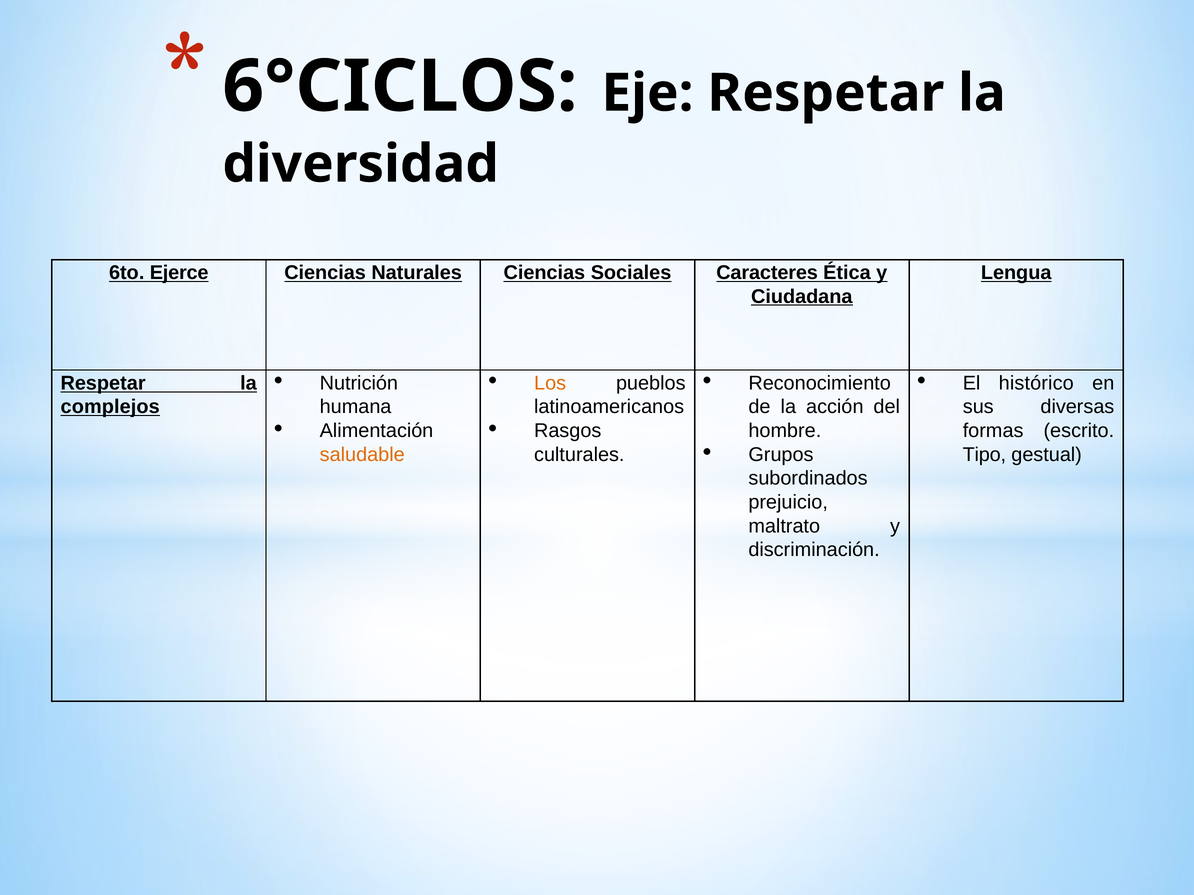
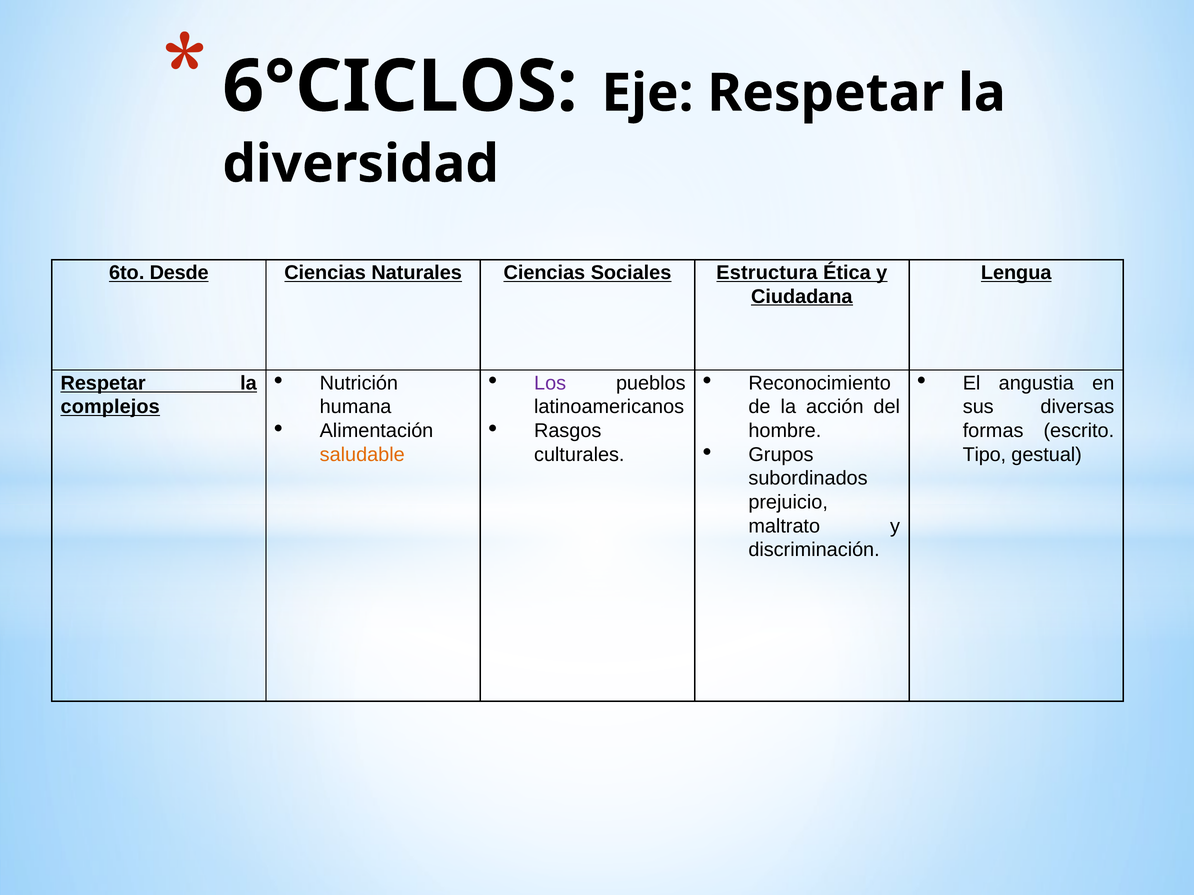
Ejerce: Ejerce -> Desde
Caracteres: Caracteres -> Estructura
Los colour: orange -> purple
histórico: histórico -> angustia
